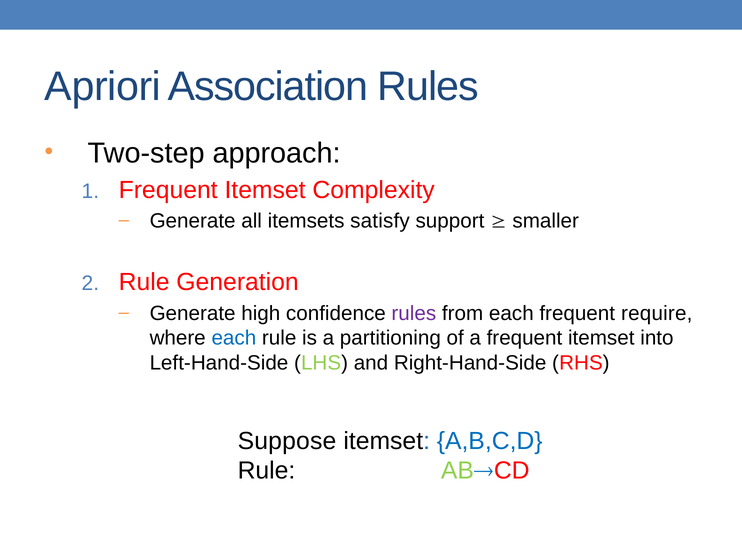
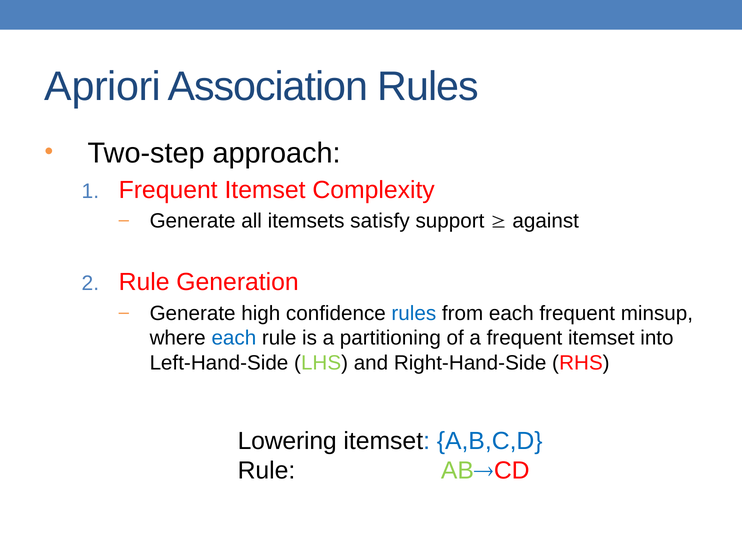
smaller: smaller -> against
rules at (414, 313) colour: purple -> blue
require: require -> minsup
Suppose: Suppose -> Lowering
